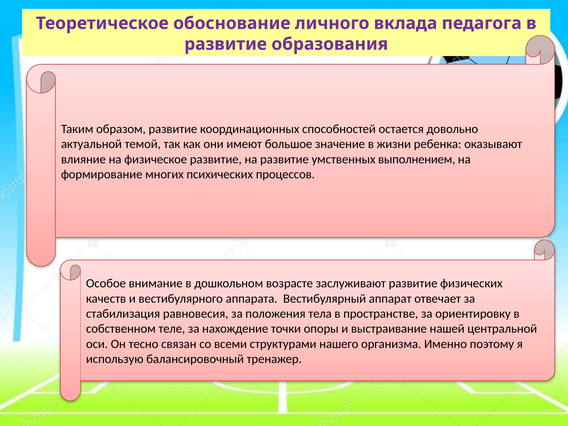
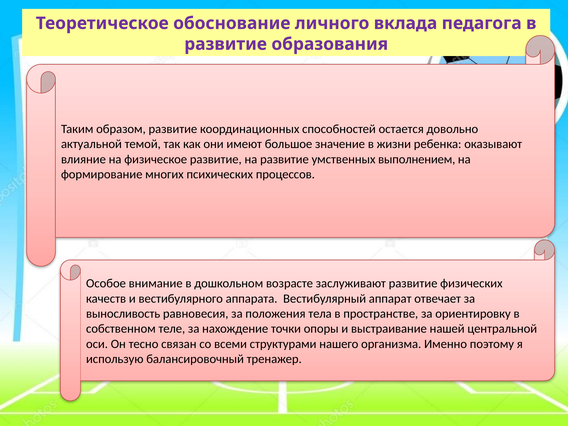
стабилизация: стабилизация -> выносливость
